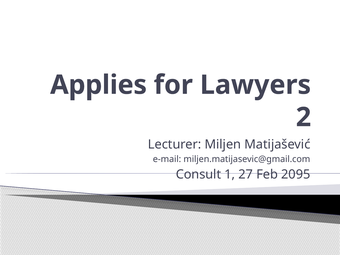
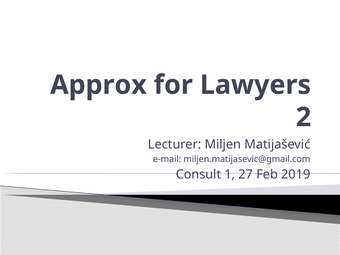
Applies: Applies -> Approx
2095: 2095 -> 2019
